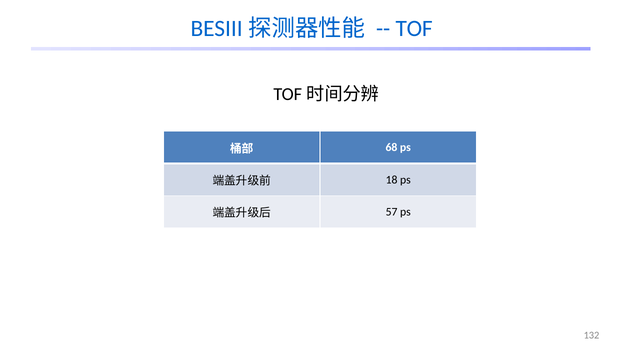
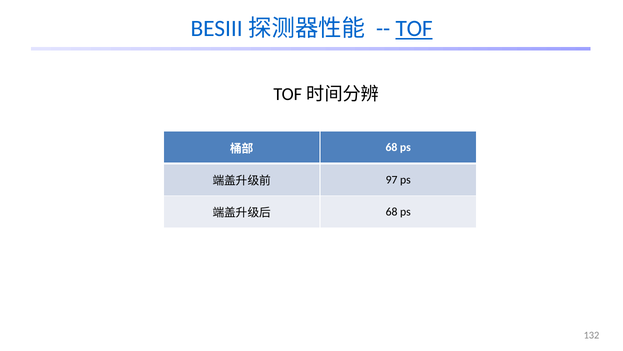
TOF underline: none -> present
18: 18 -> 97
57 at (392, 212): 57 -> 68
